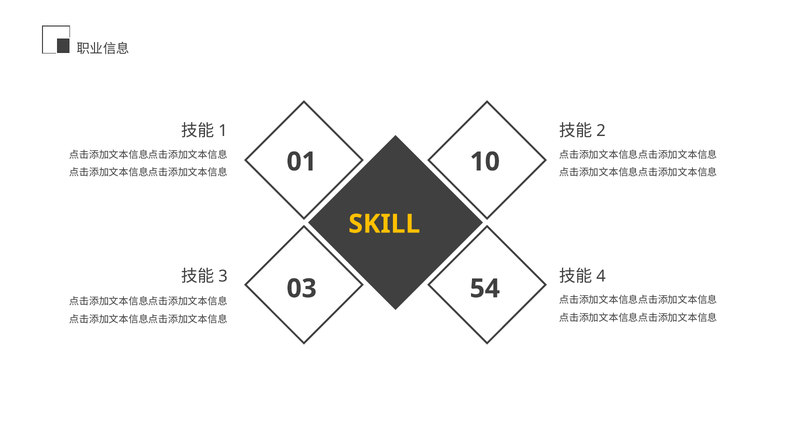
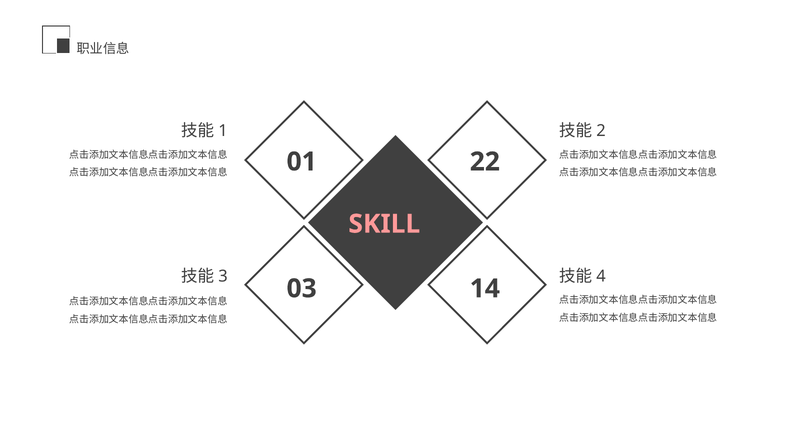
10: 10 -> 22
SKILL colour: yellow -> pink
54: 54 -> 14
